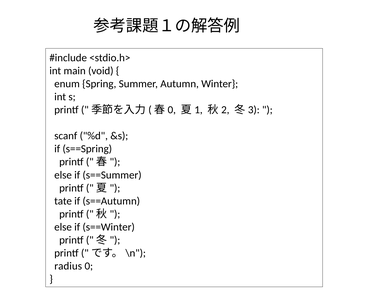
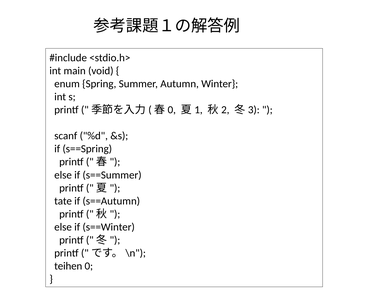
radius: radius -> teihen
